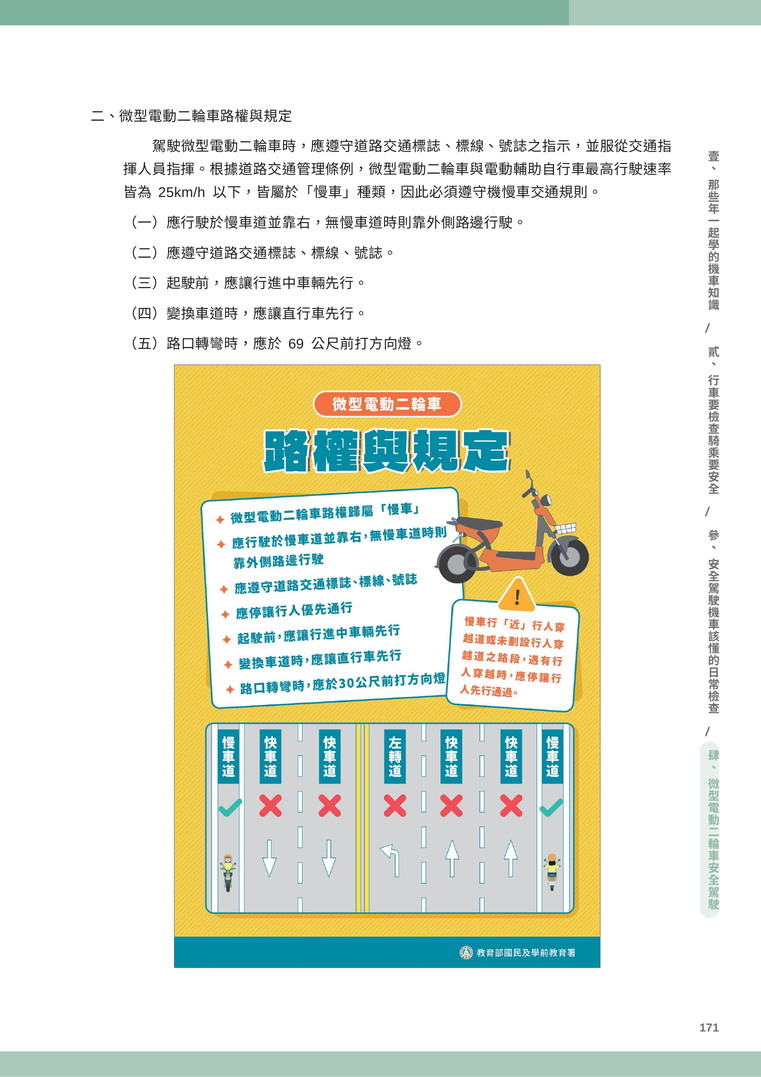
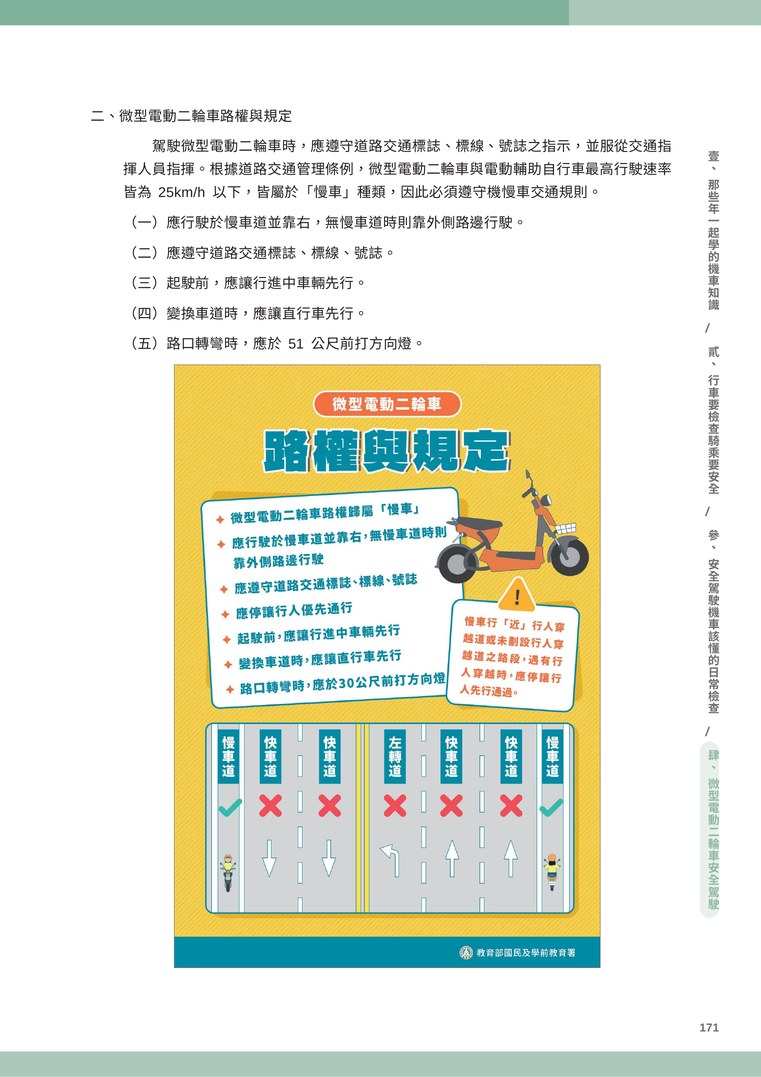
69: 69 -> 51
